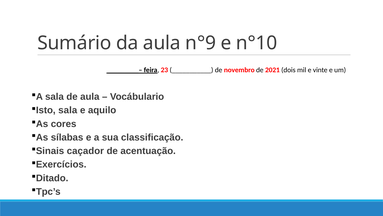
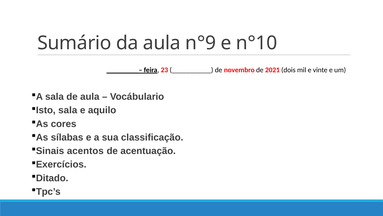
caçador: caçador -> acentos
